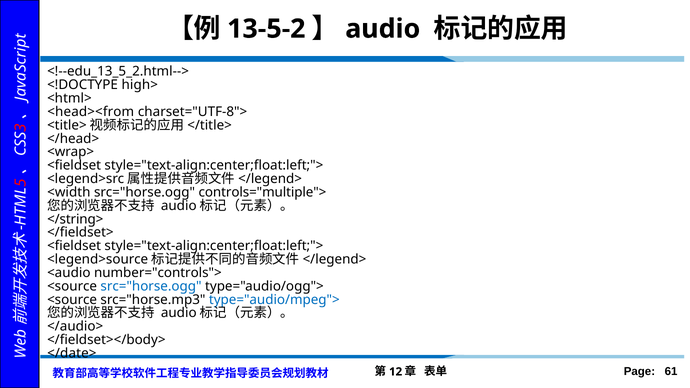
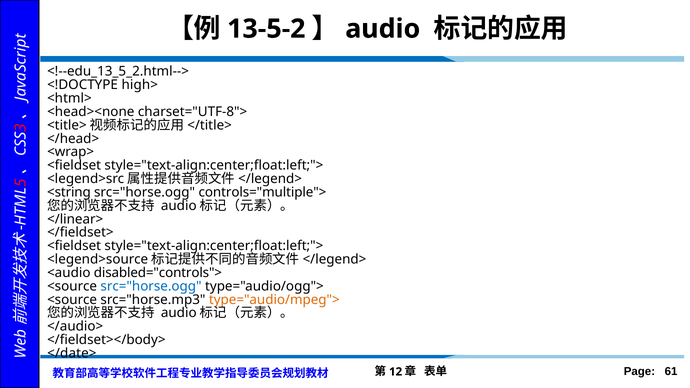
<head><from: <head><from -> <head><none
<width: <width -> <string
</string>: </string> -> </linear>
number="controls">: number="controls"> -> disabled="controls">
type="audio/mpeg"> colour: blue -> orange
